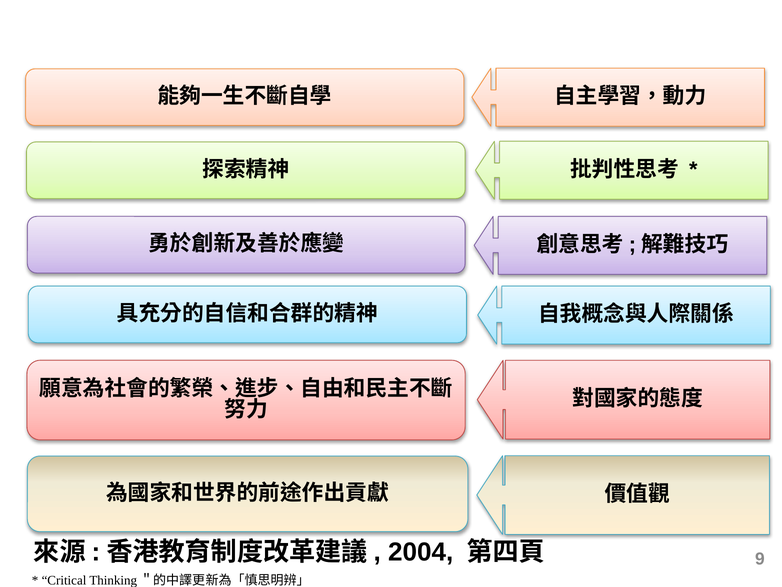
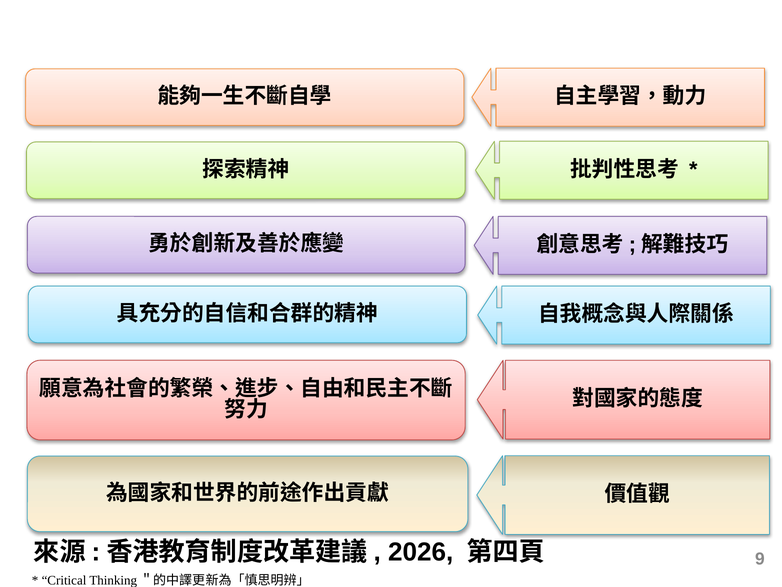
2004: 2004 -> 2026
